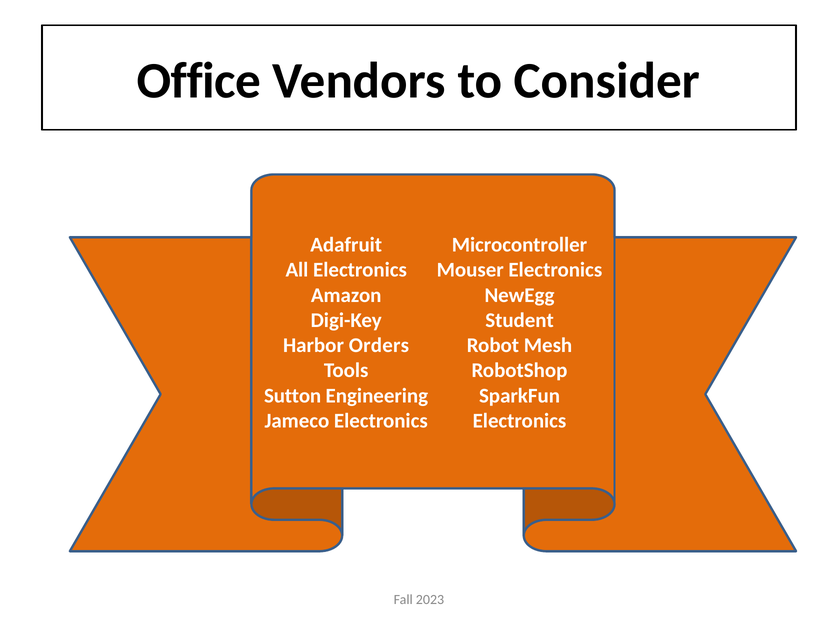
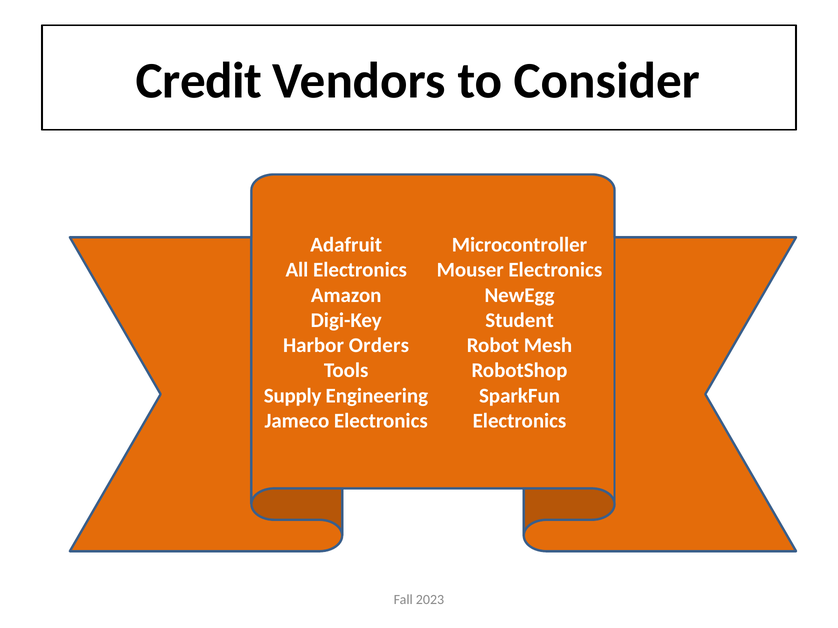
Office: Office -> Credit
Sutton: Sutton -> Supply
